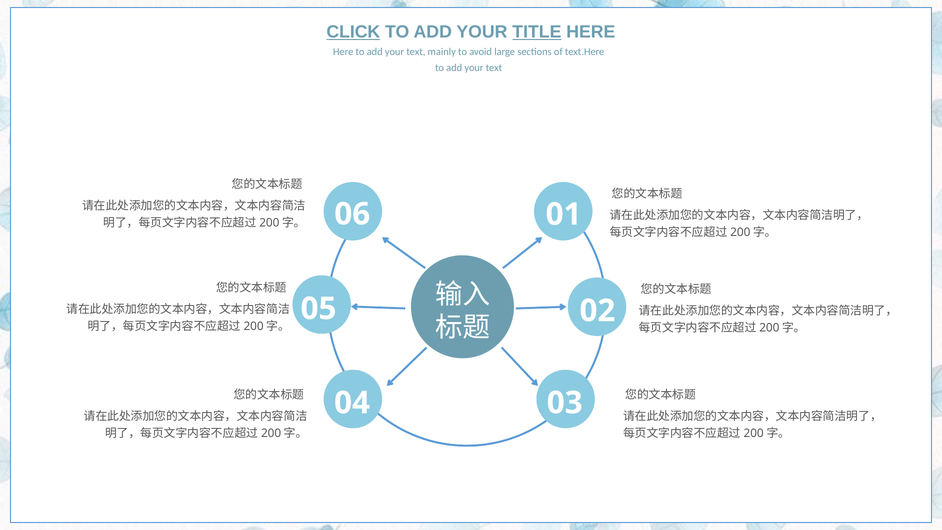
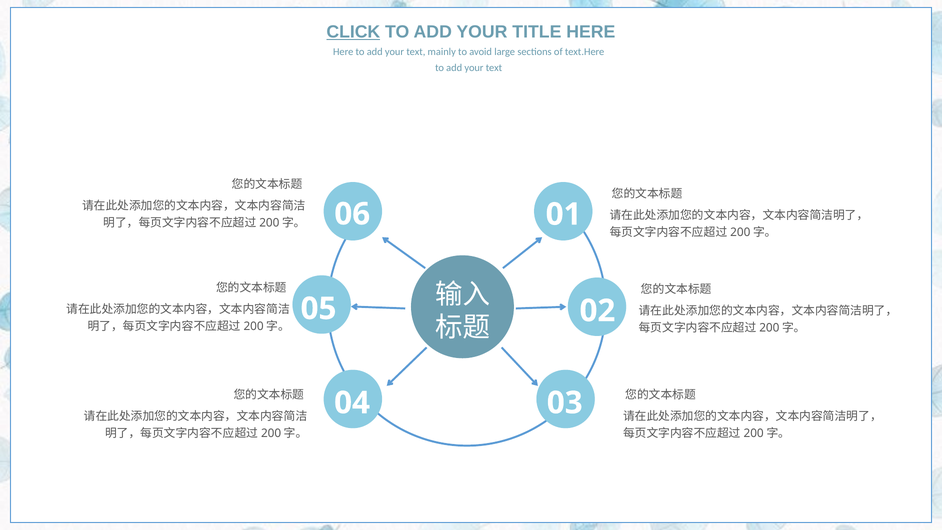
TITLE underline: present -> none
